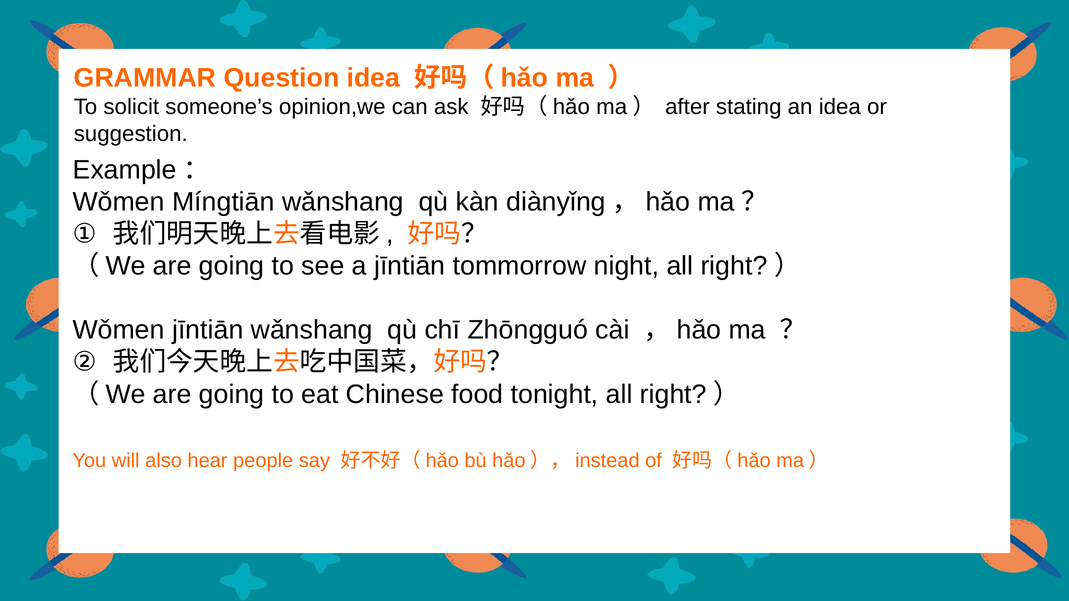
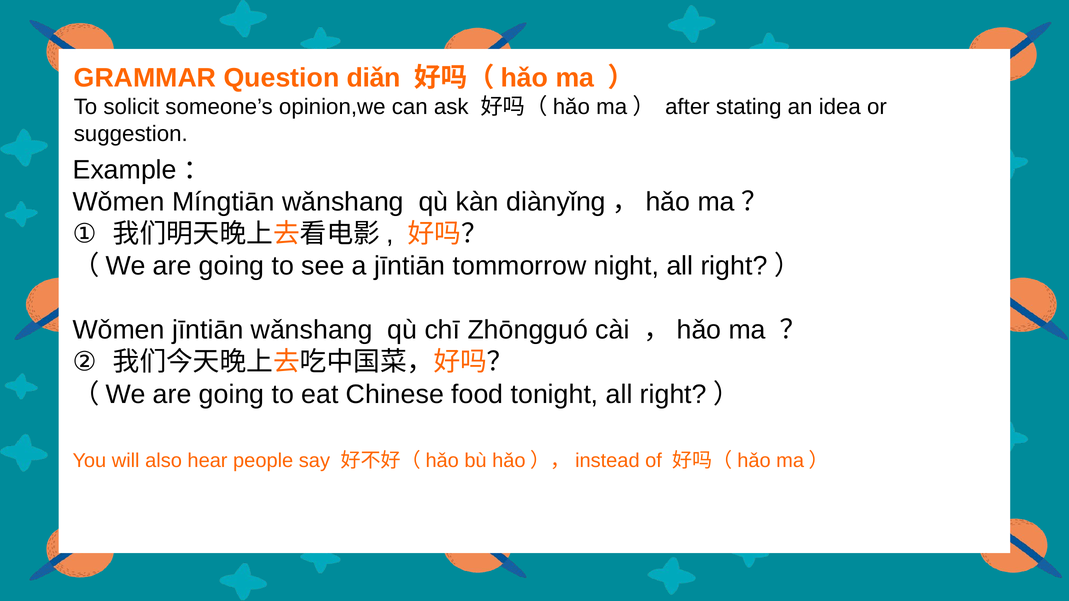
Question idea: idea -> diǎn
